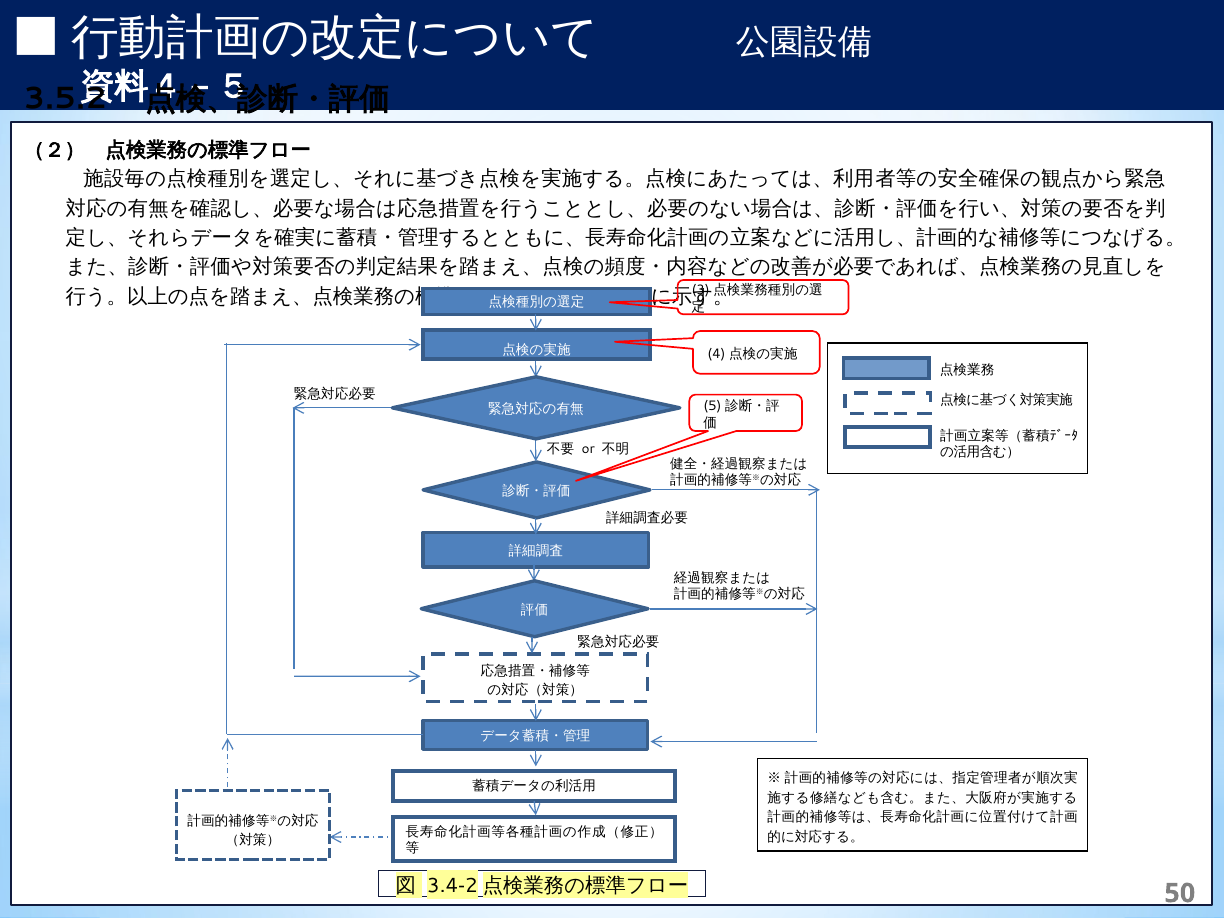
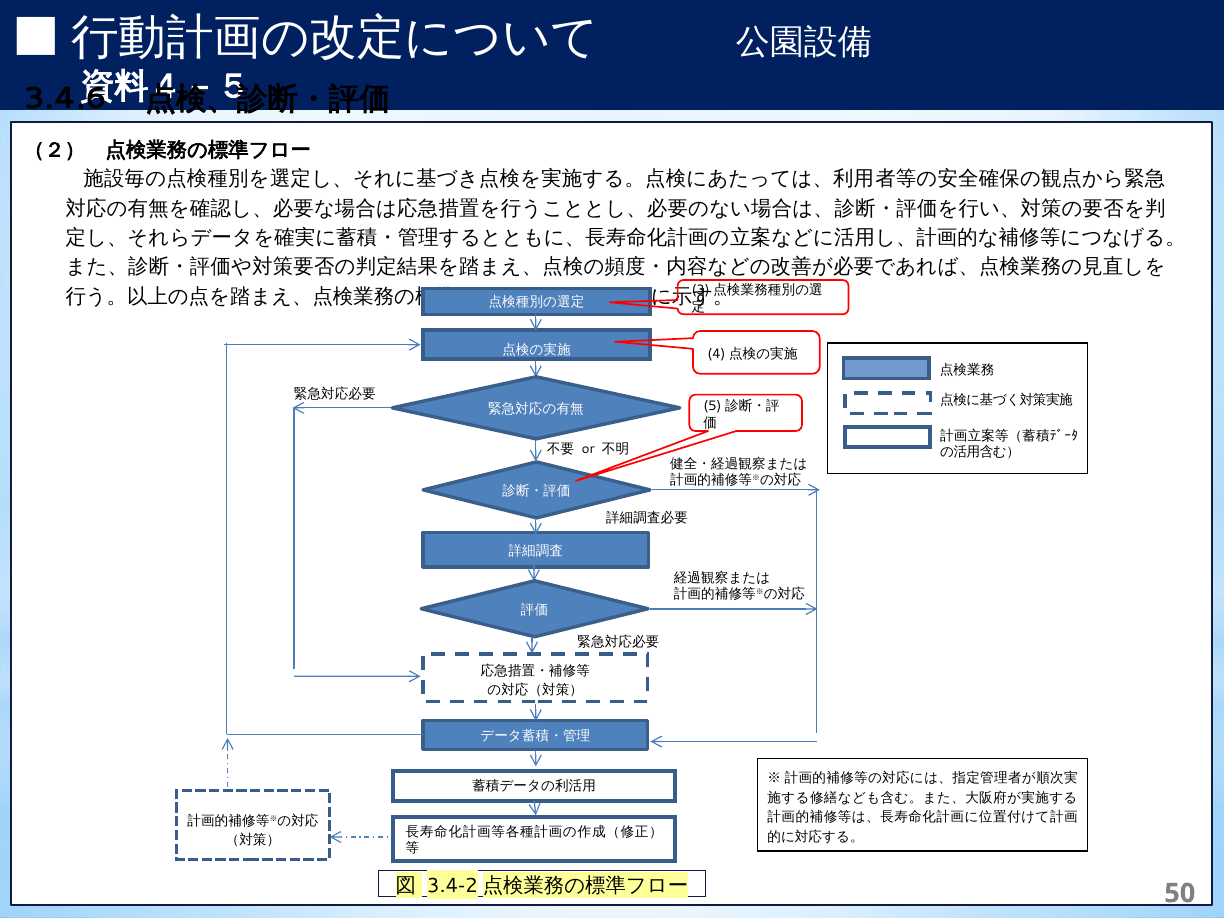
3.5.2: 3.5.2 -> 3.4.6
